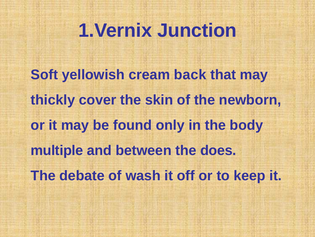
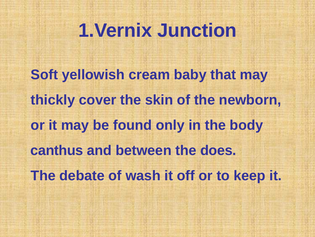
back: back -> baby
multiple: multiple -> canthus
